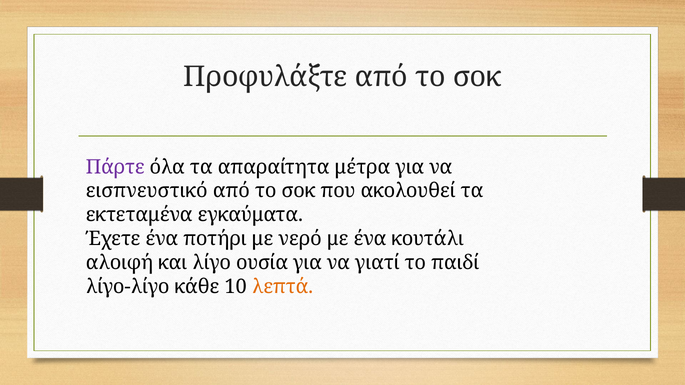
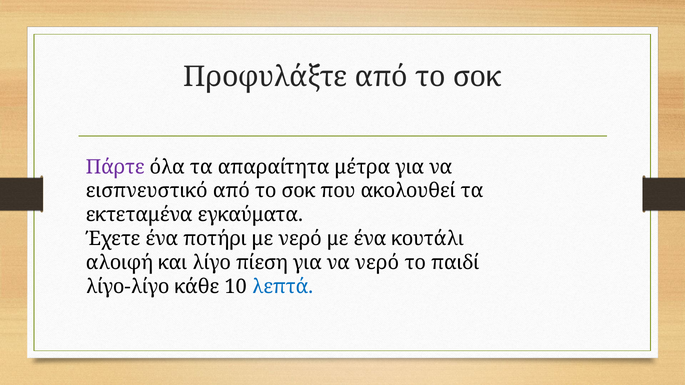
ουσία: ουσία -> πίεση
να γιατί: γιατί -> νερό
λεπτά colour: orange -> blue
